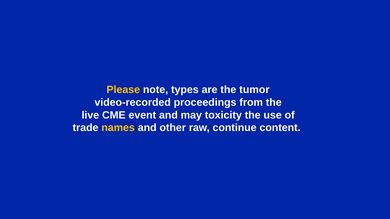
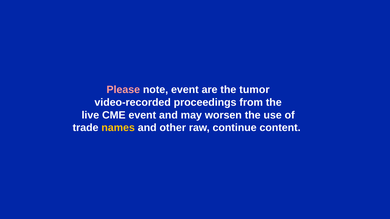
Please colour: yellow -> pink
note types: types -> event
toxicity: toxicity -> worsen
